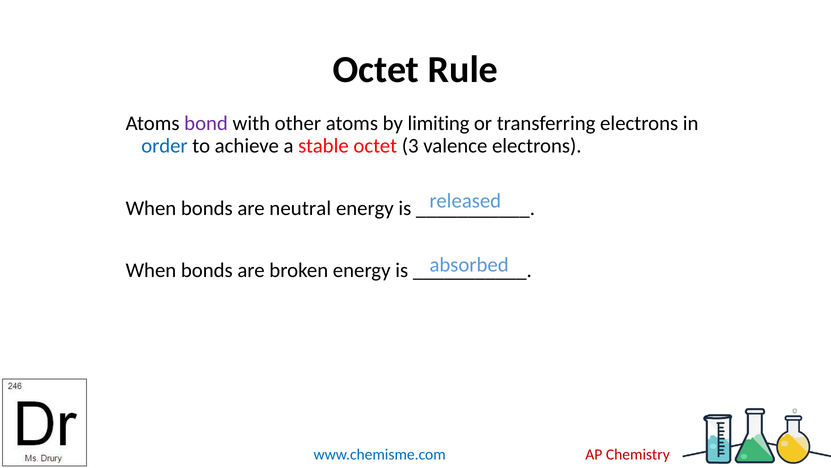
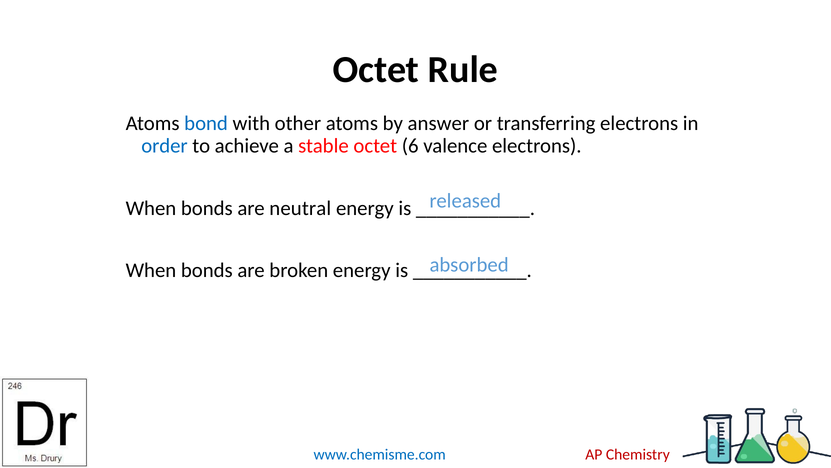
bond colour: purple -> blue
limiting: limiting -> answer
3: 3 -> 6
